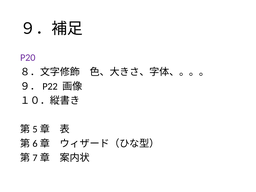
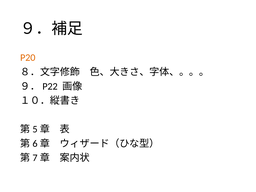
P20 colour: purple -> orange
